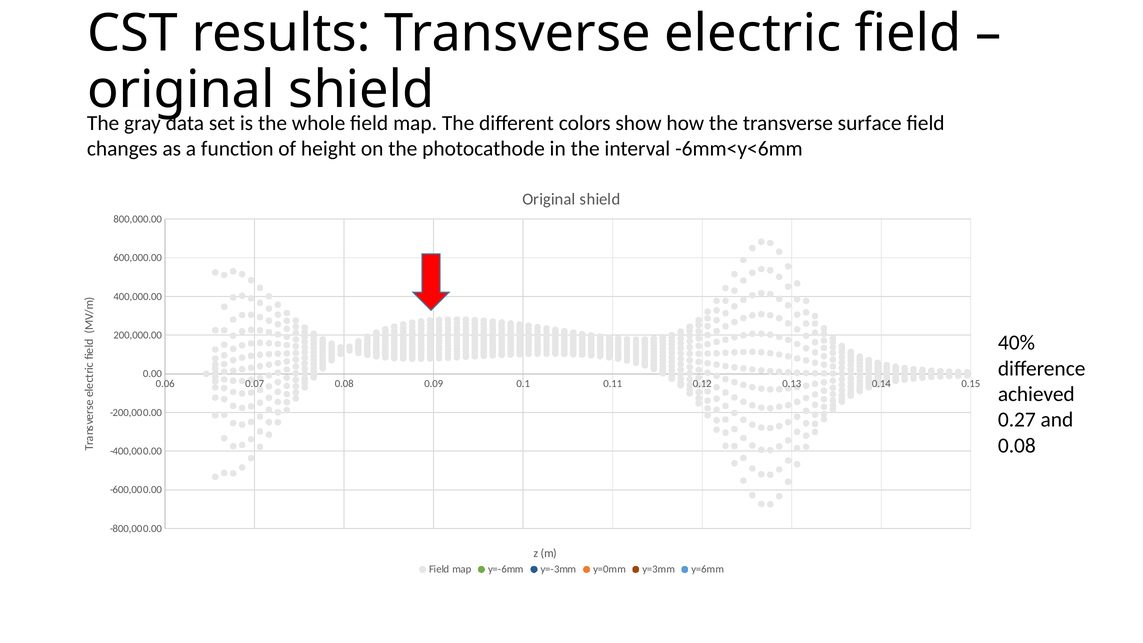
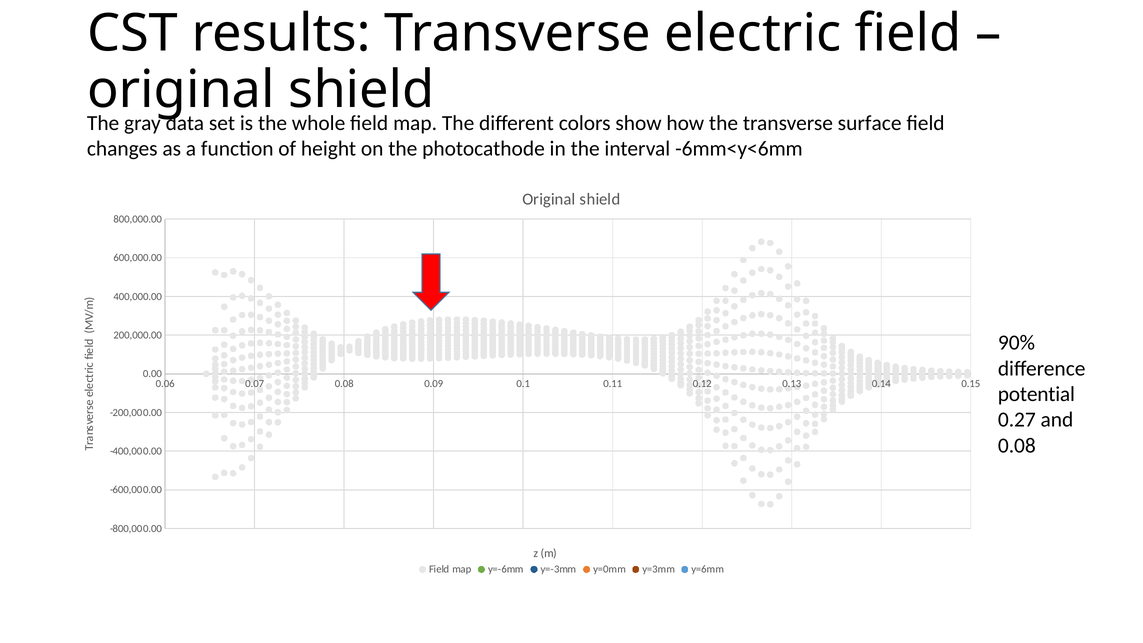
40%: 40% -> 90%
achieved: achieved -> potential
